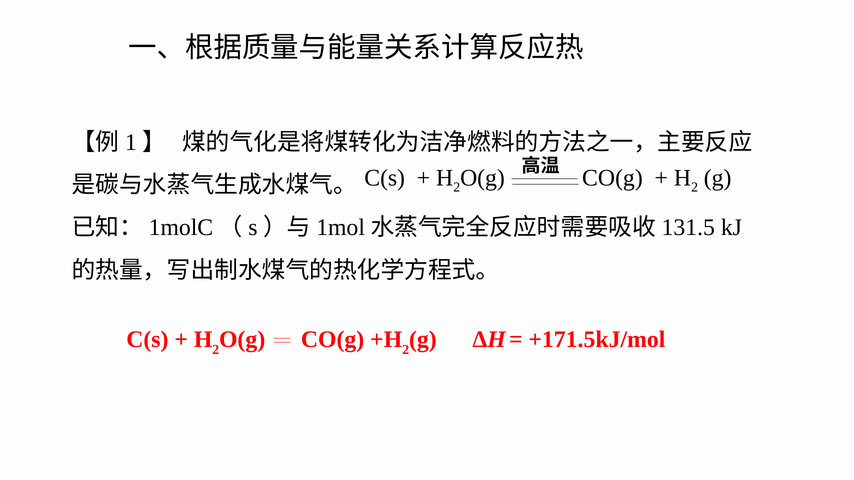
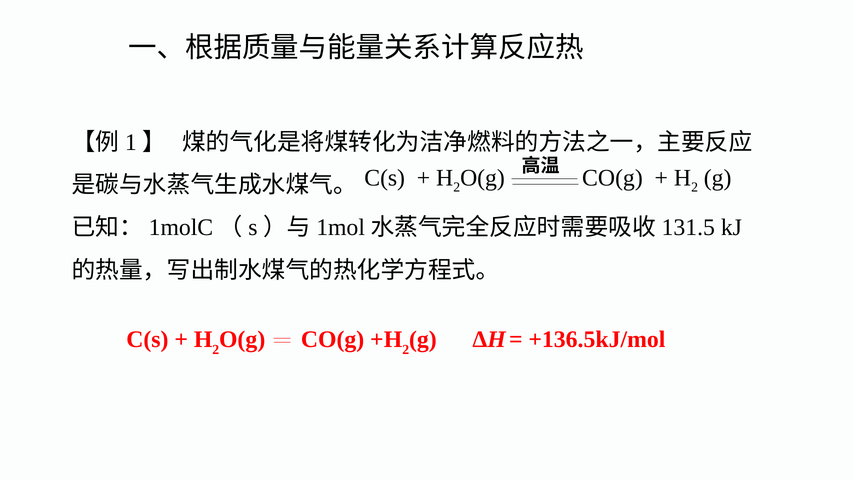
+171.5kJ/mol: +171.5kJ/mol -> +136.5kJ/mol
